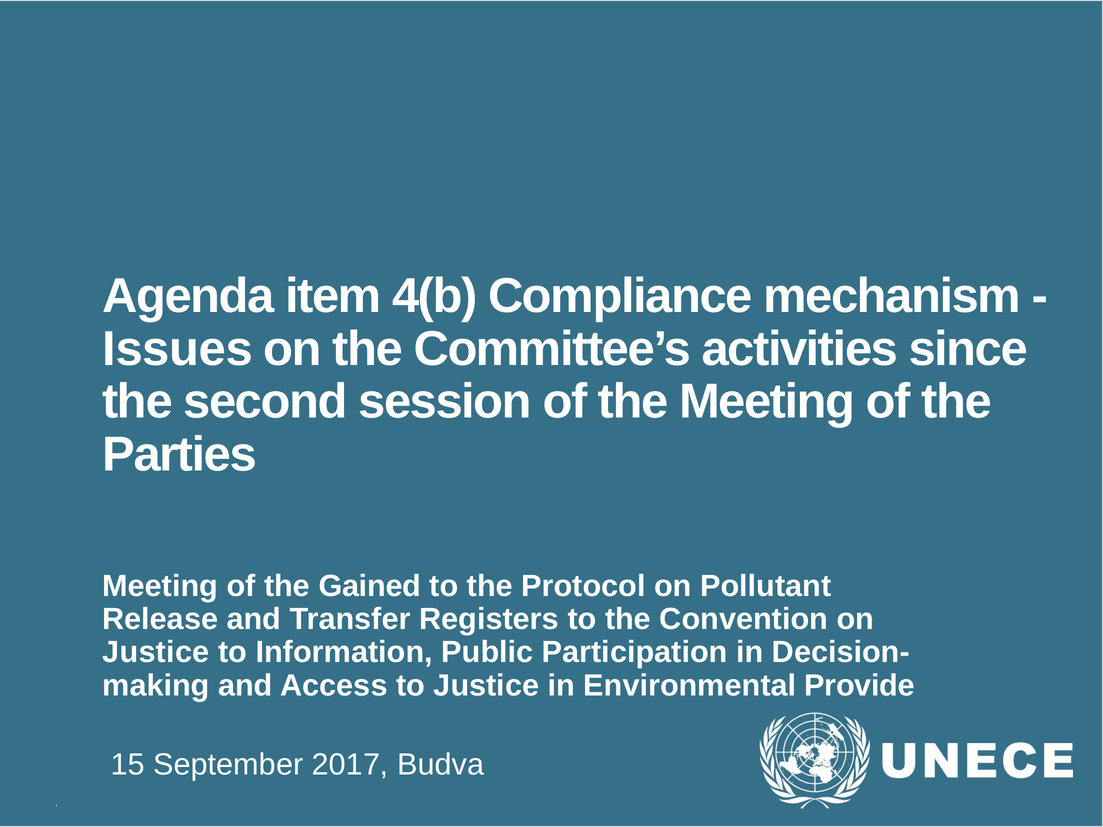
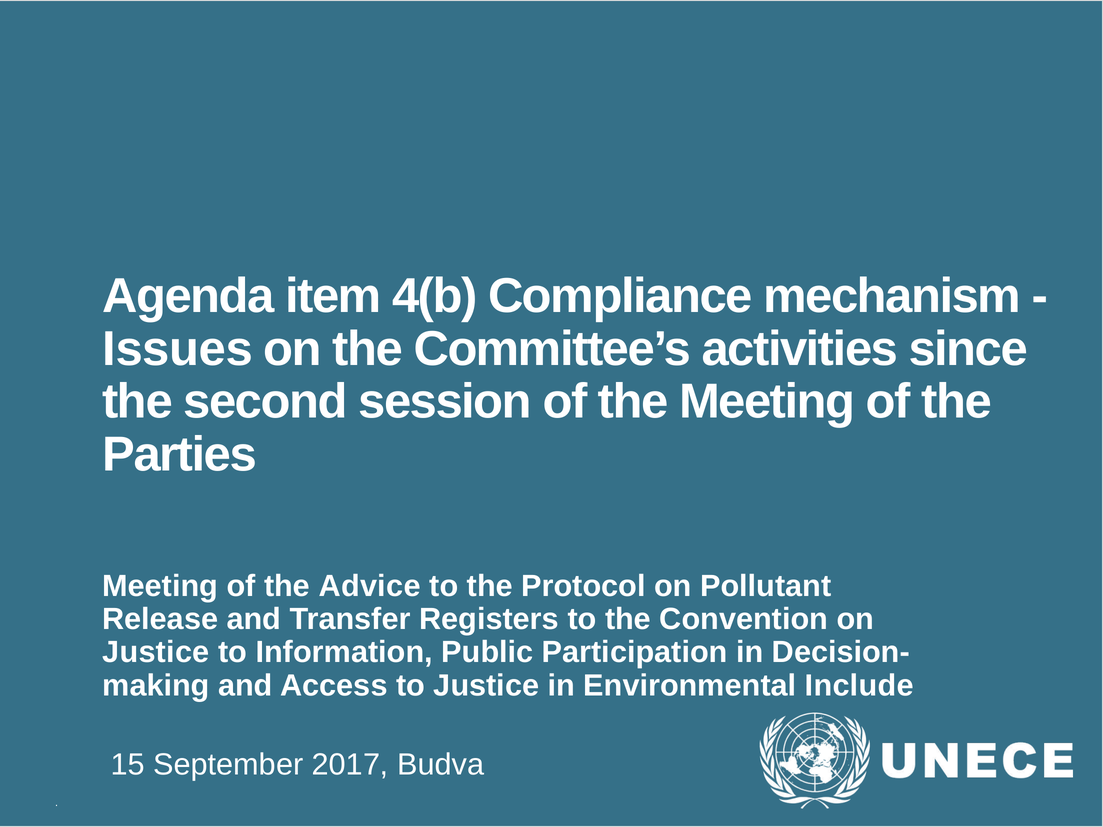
Gained: Gained -> Advice
Provide: Provide -> Include
